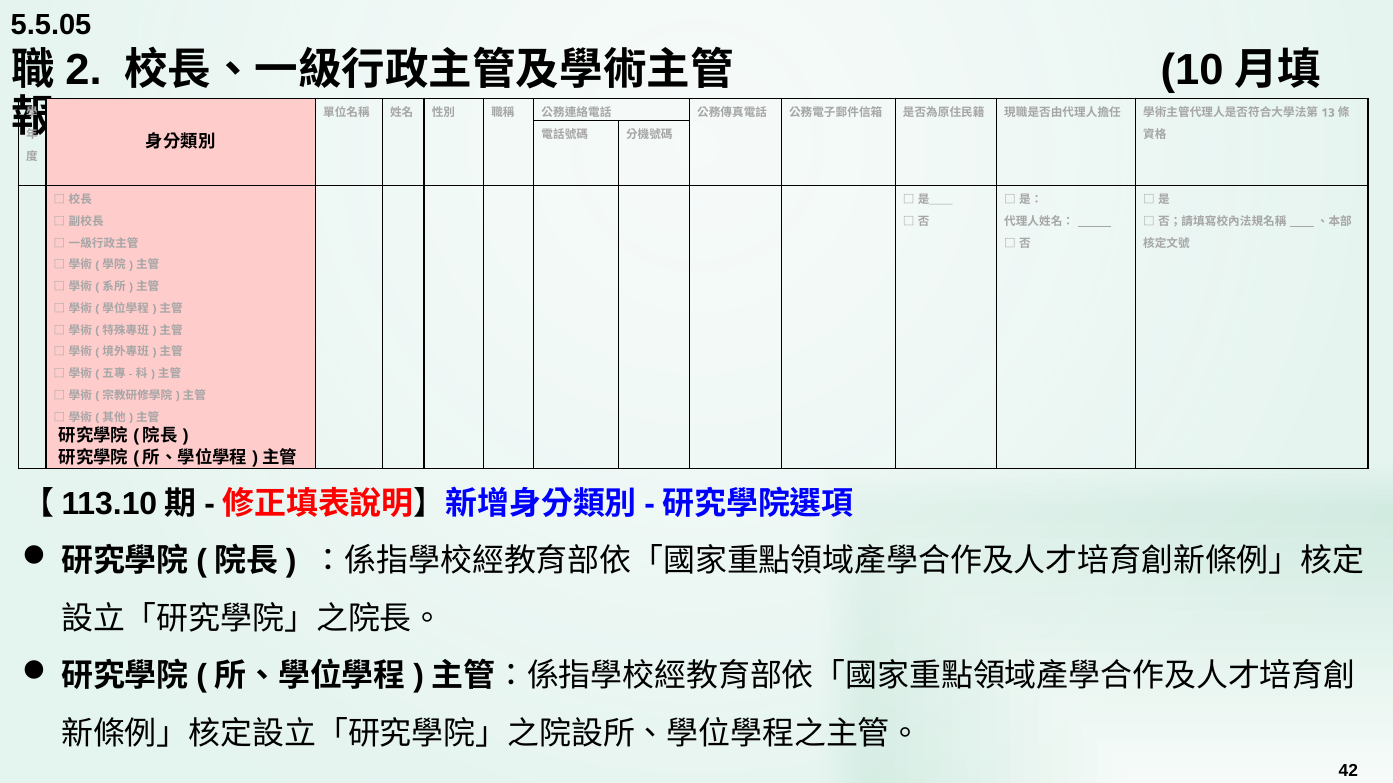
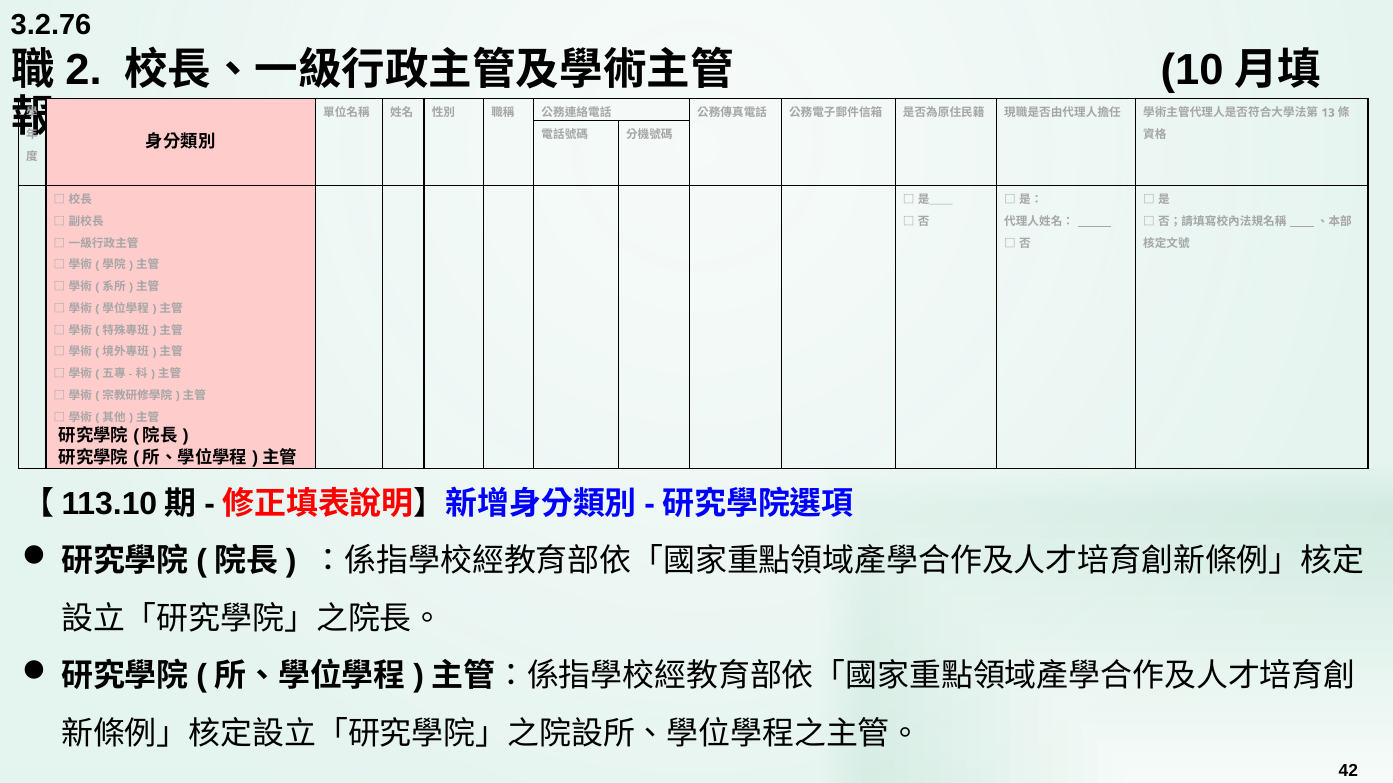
5.5.05: 5.5.05 -> 3.2.76
